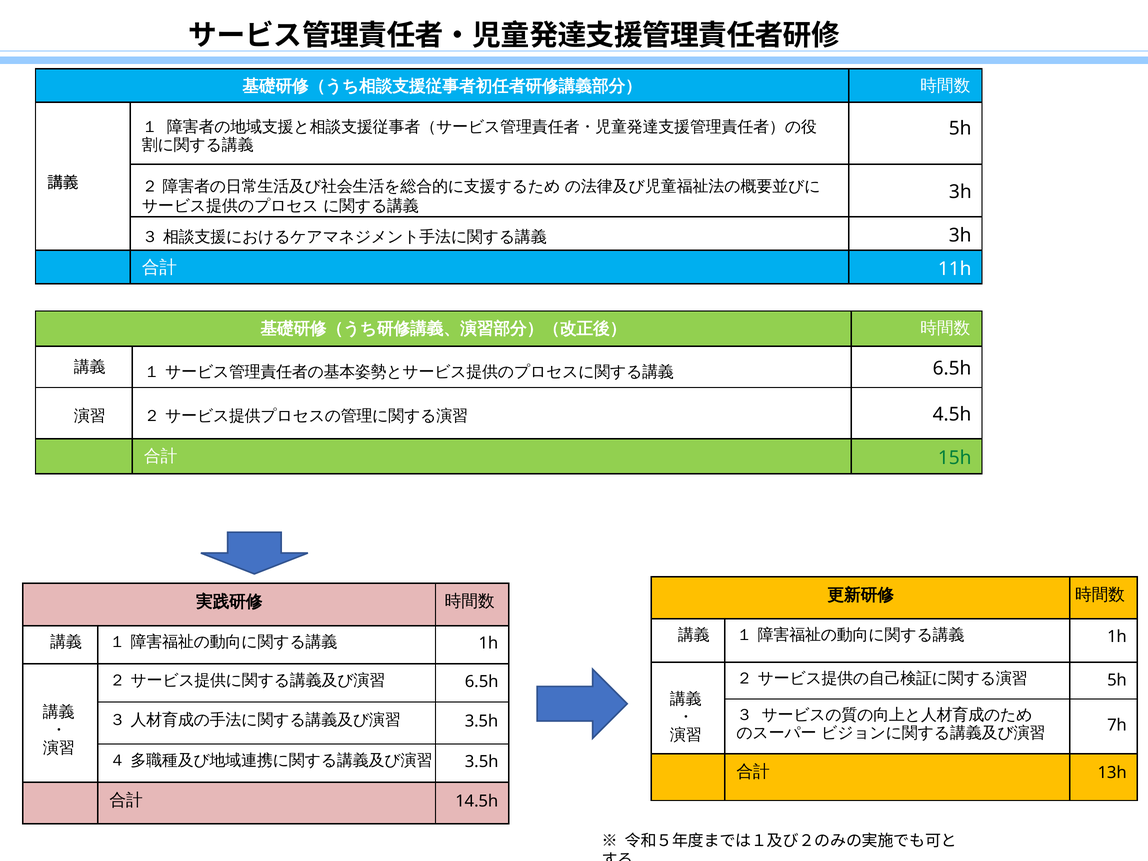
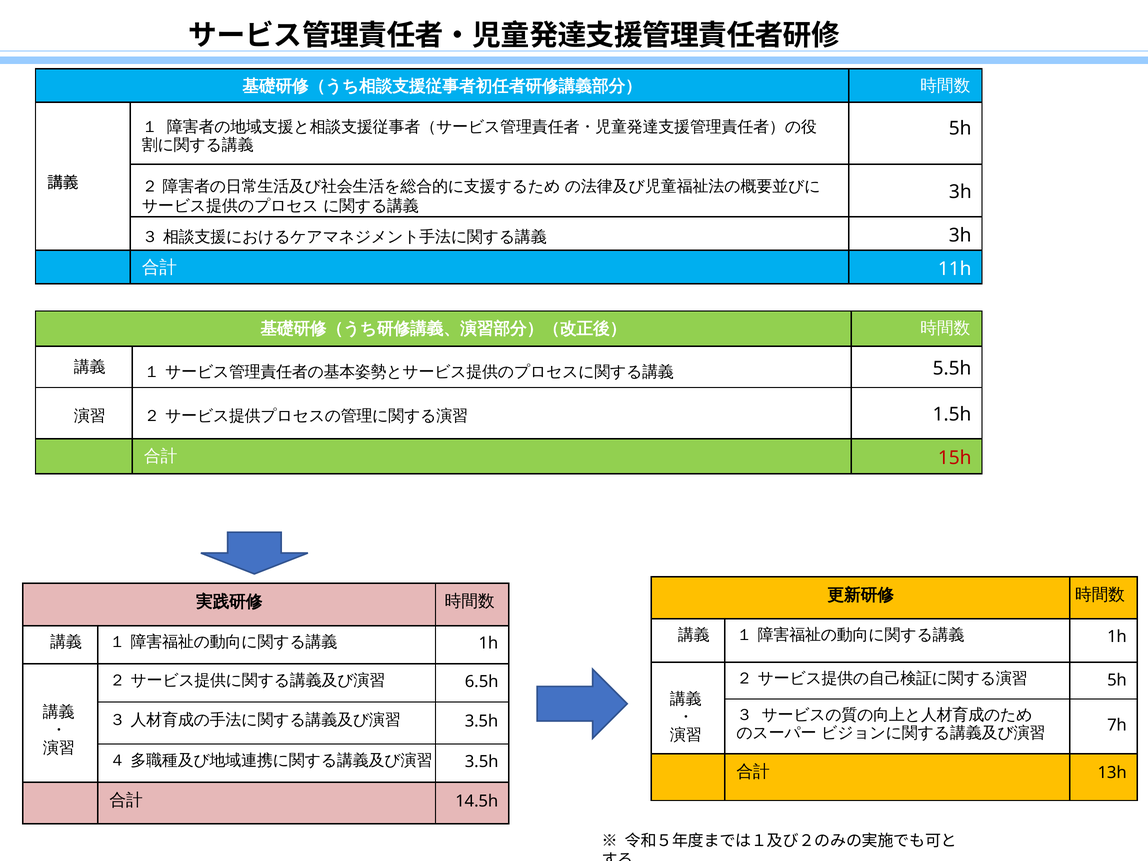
6.5h at (952, 368): 6.5h -> 5.5h
4.5h: 4.5h -> 1.5h
15h colour: green -> red
